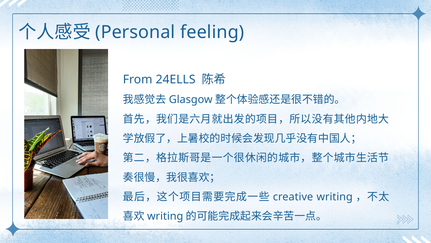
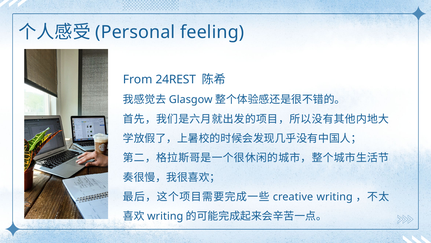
24ELLS: 24ELLS -> 24REST
